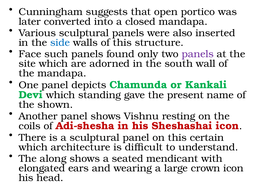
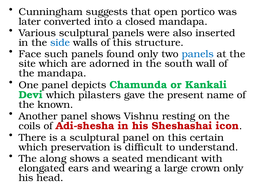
panels at (198, 54) colour: purple -> blue
standing: standing -> pilasters
shown: shown -> known
architecture: architecture -> preservation
crown icon: icon -> only
